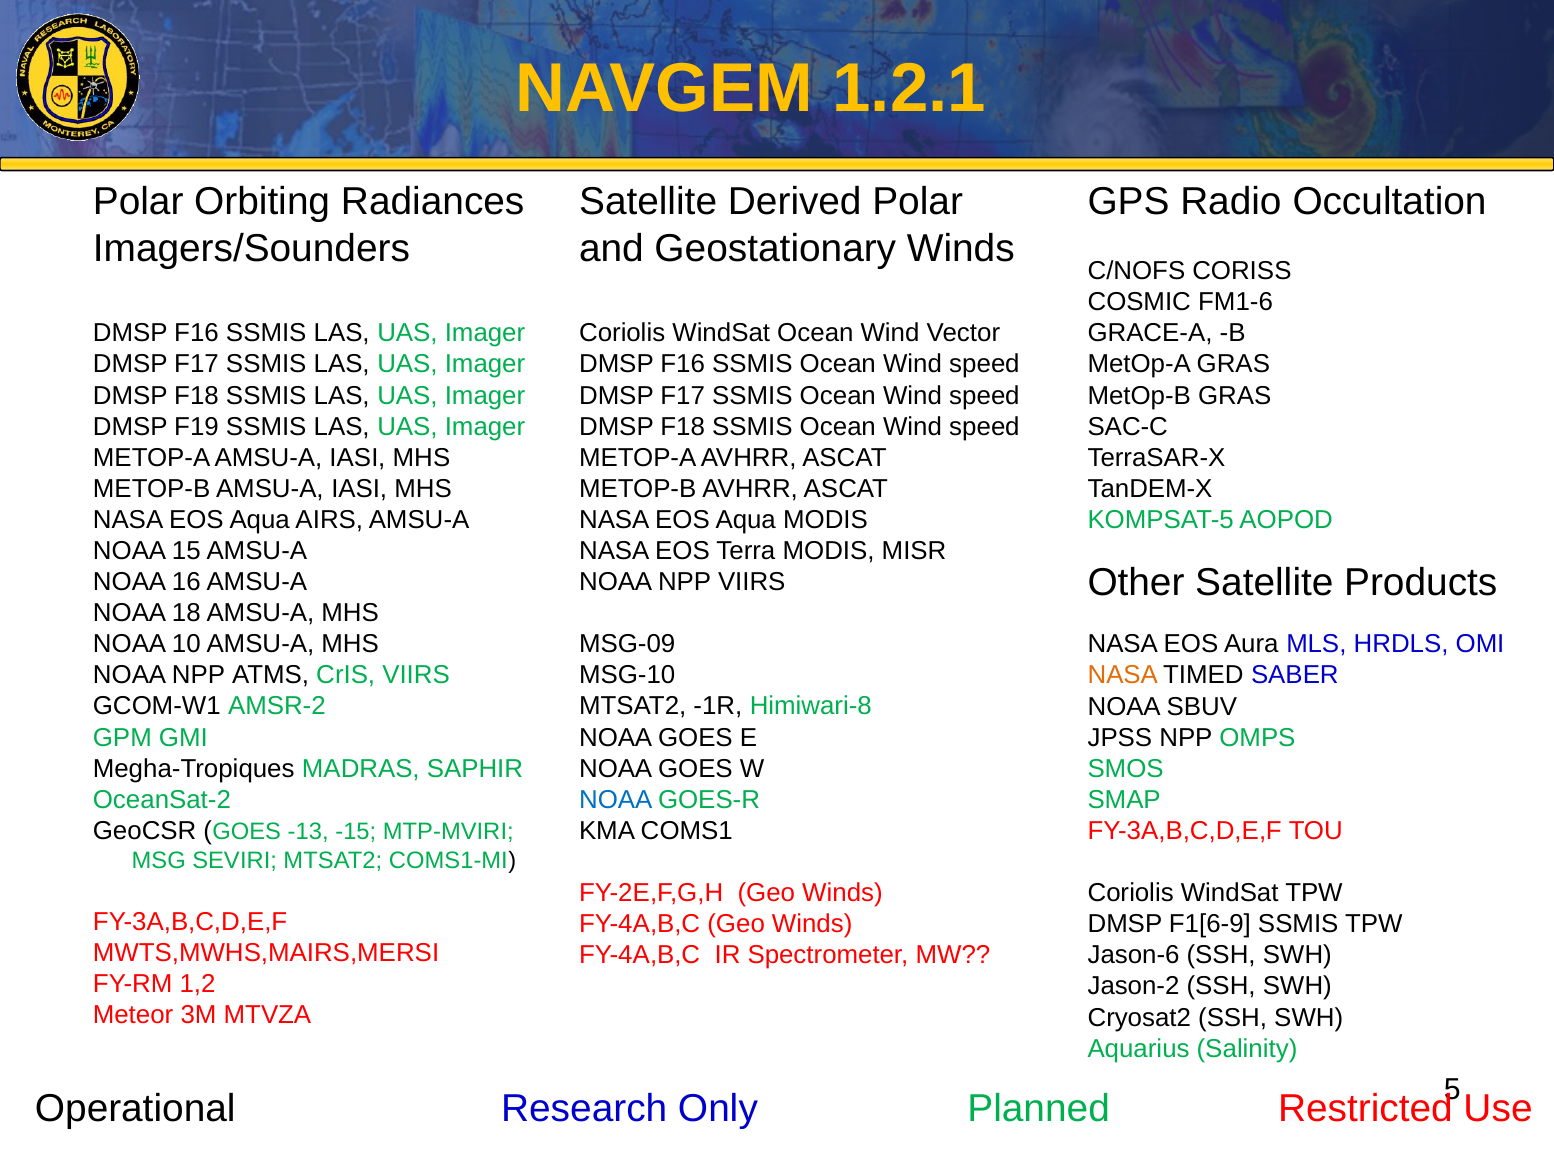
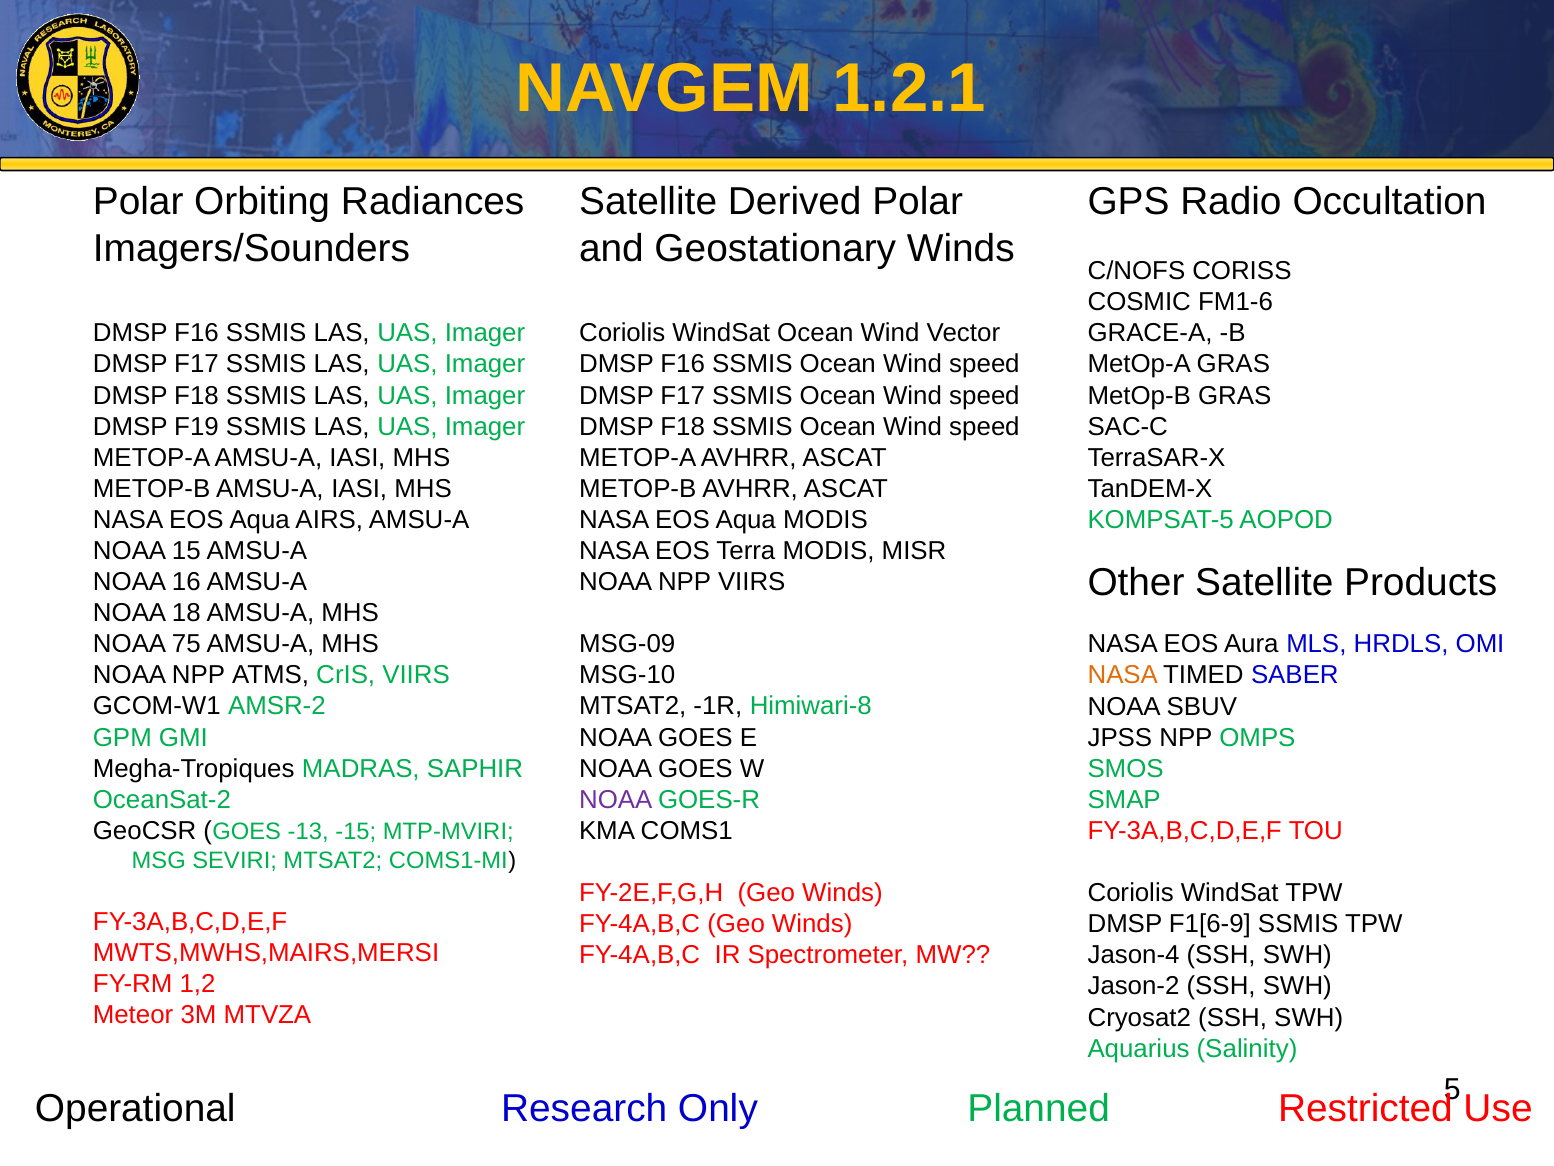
10: 10 -> 75
NOAA at (616, 799) colour: blue -> purple
Jason-6: Jason-6 -> Jason-4
